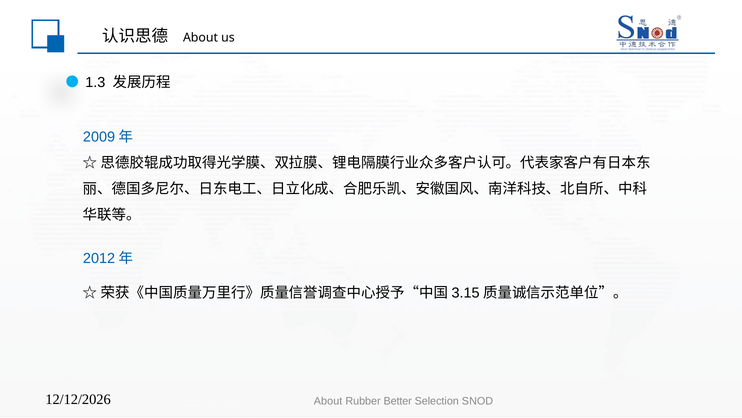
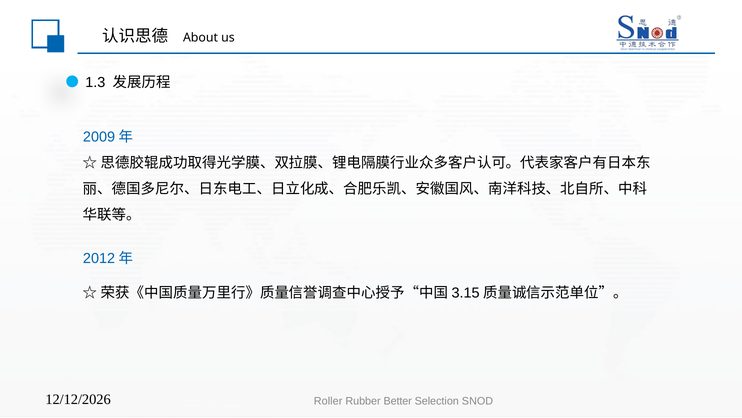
About at (328, 401): About -> Roller
